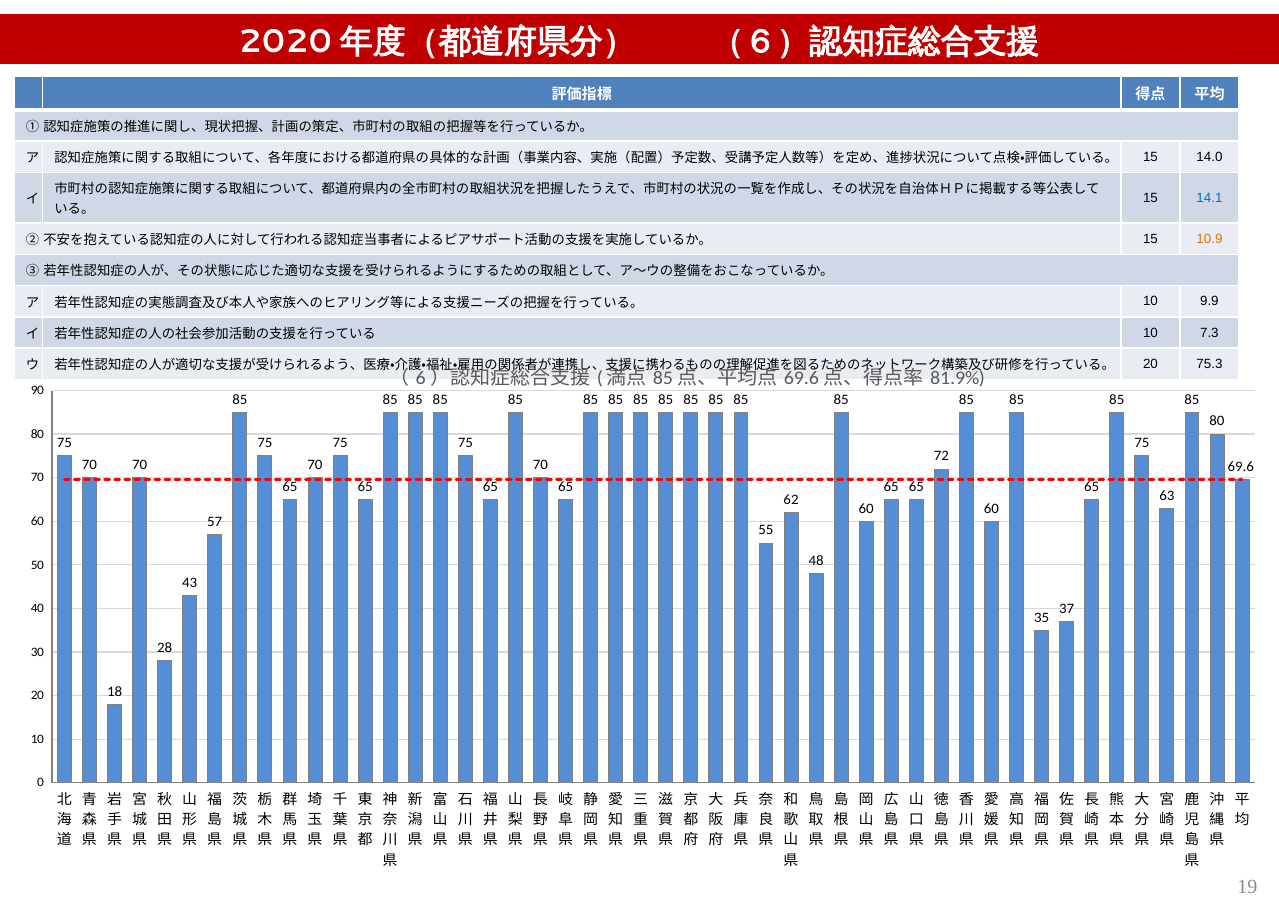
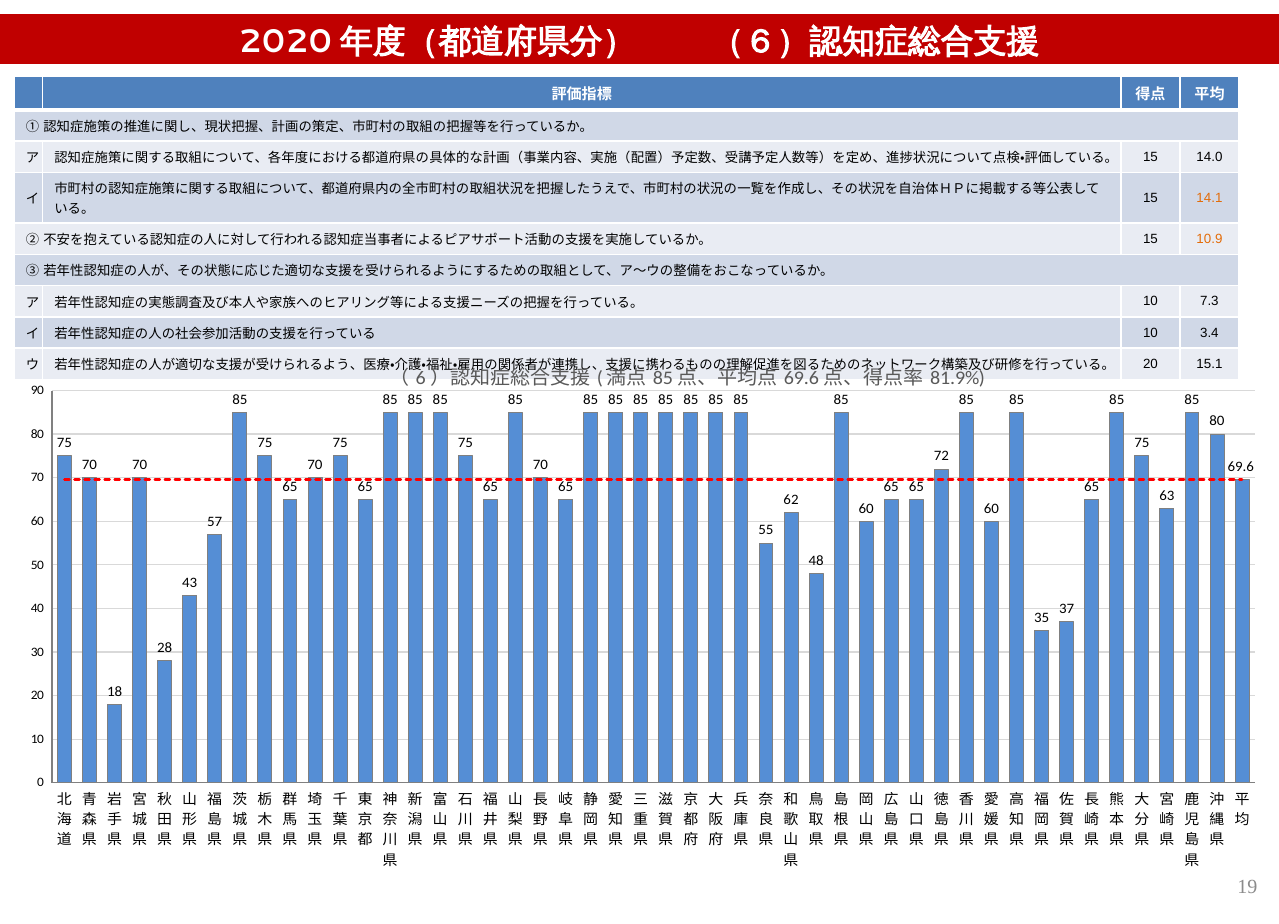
14.1 colour: blue -> orange
9.9: 9.9 -> 7.3
7.3: 7.3 -> 3.4
75.3: 75.3 -> 15.1
